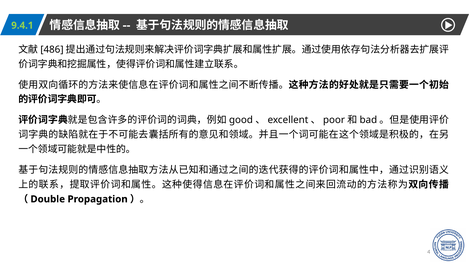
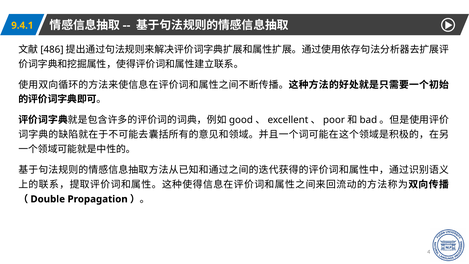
9.4.1 colour: light green -> yellow
